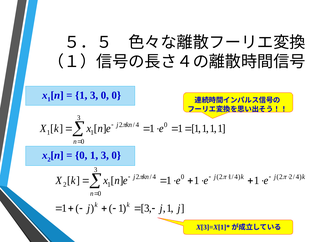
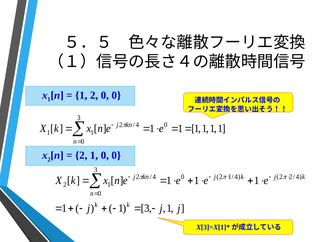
3 at (94, 95): 3 -> 2
0 at (81, 155): 0 -> 2
3 at (105, 155): 3 -> 0
